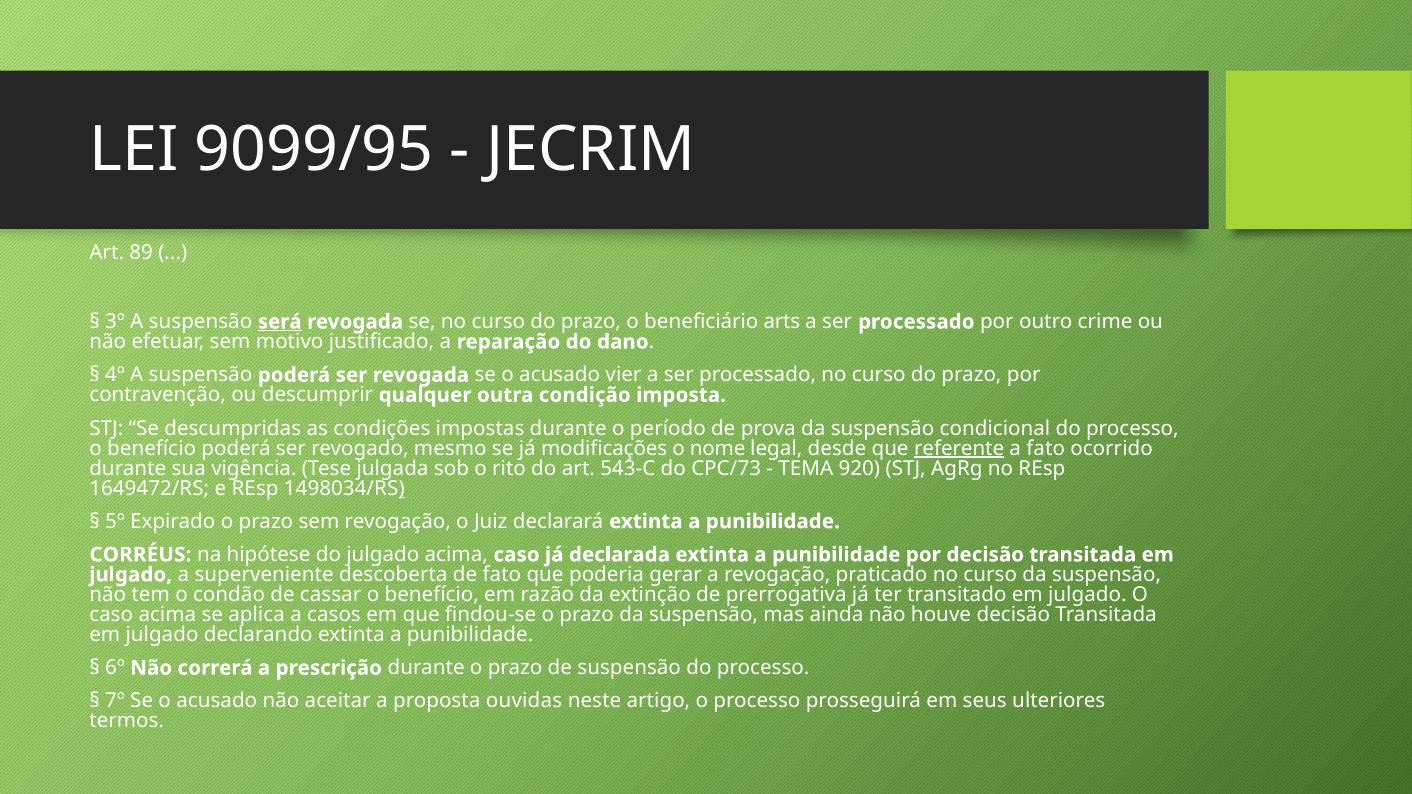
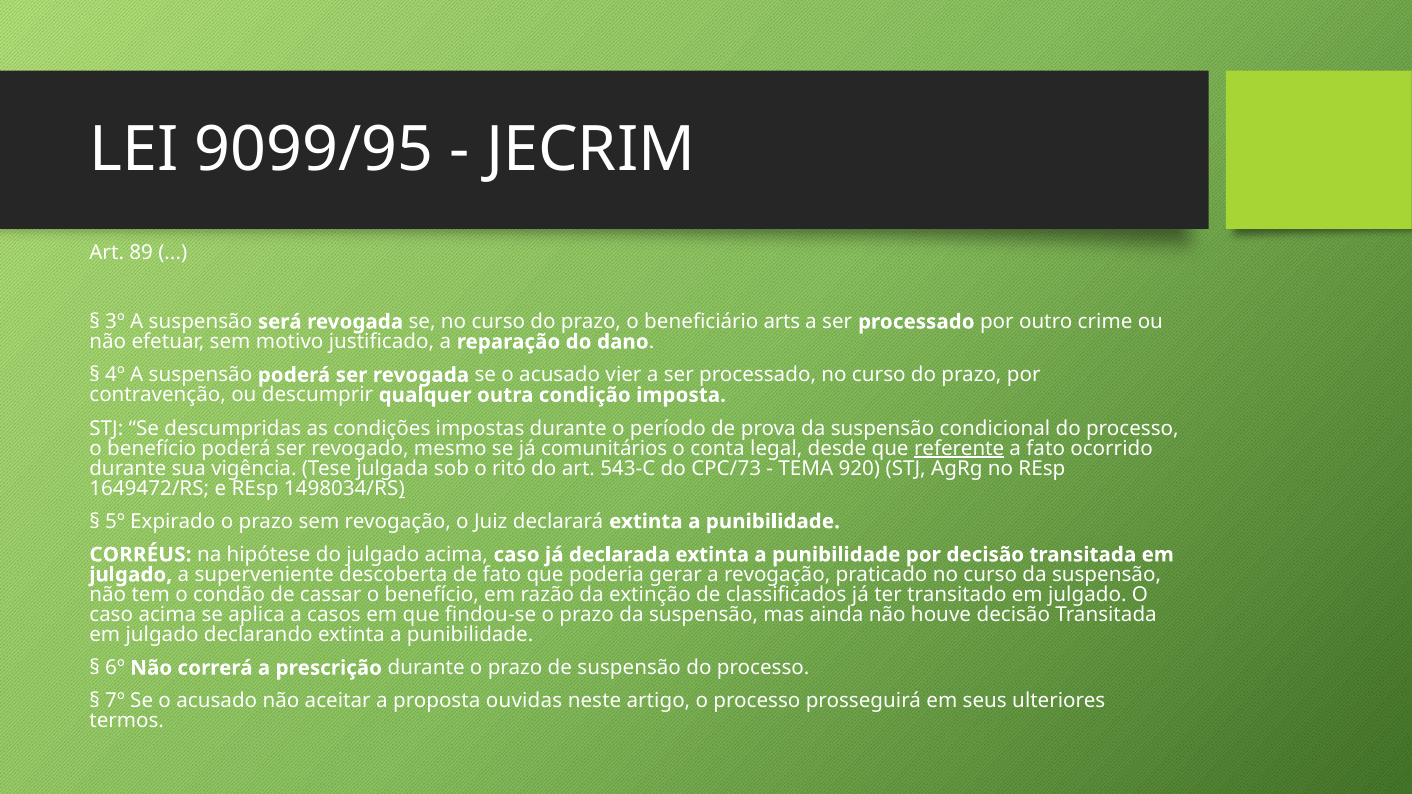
será underline: present -> none
modificações: modificações -> comunitários
nome: nome -> conta
prerrogativa: prerrogativa -> classificados
